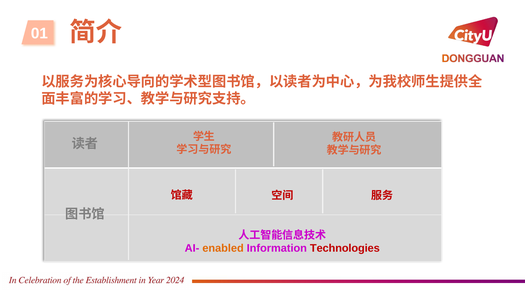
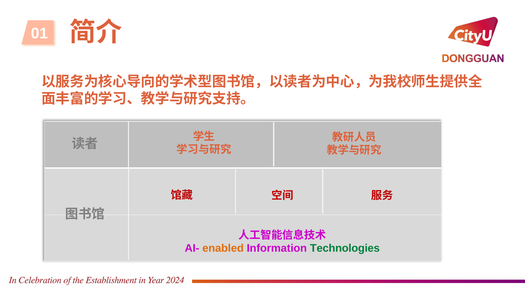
Technologies colour: red -> green
